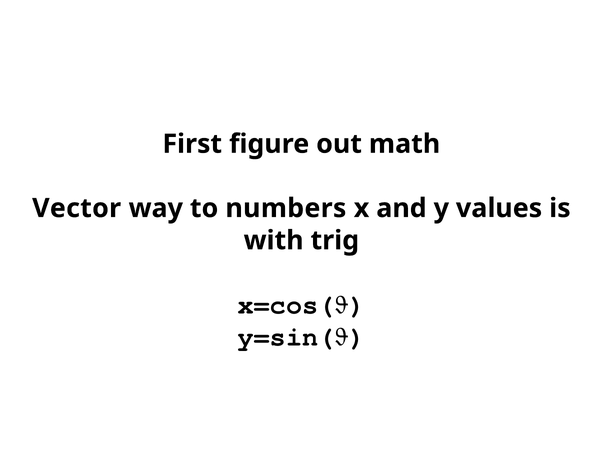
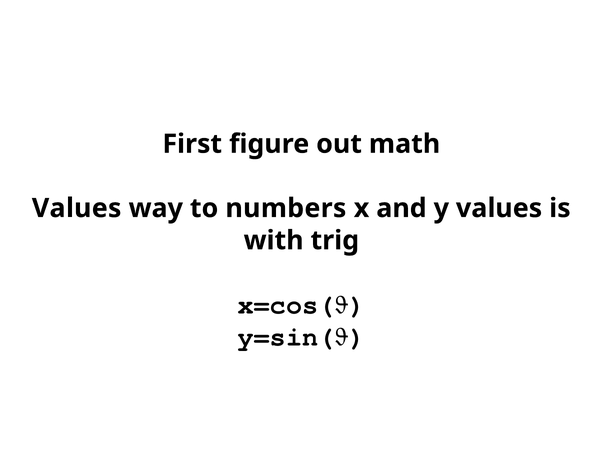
Vector at (77, 208): Vector -> Values
